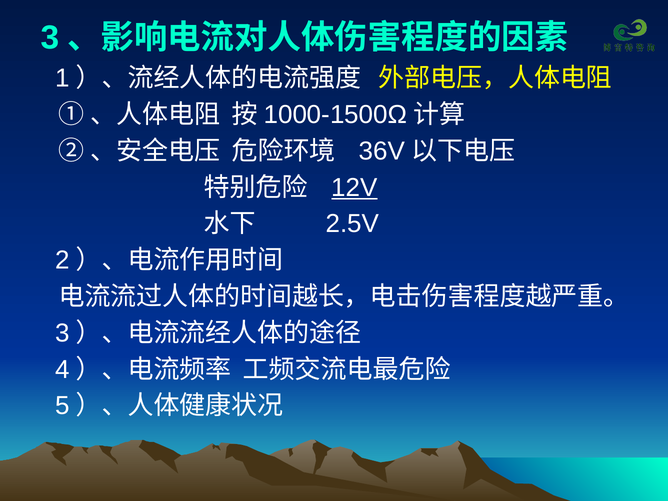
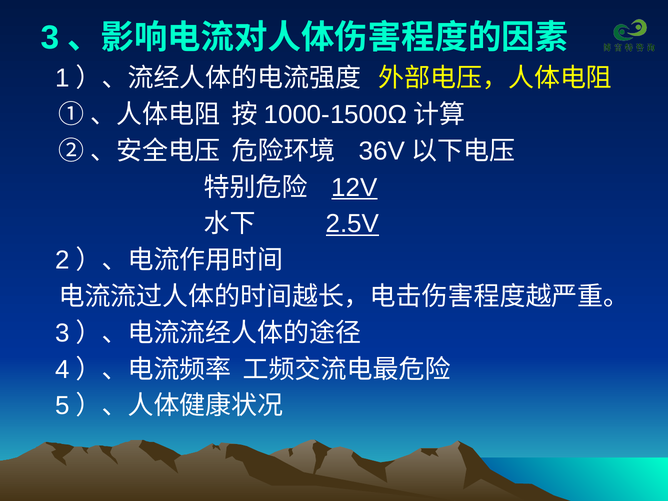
2.5V underline: none -> present
